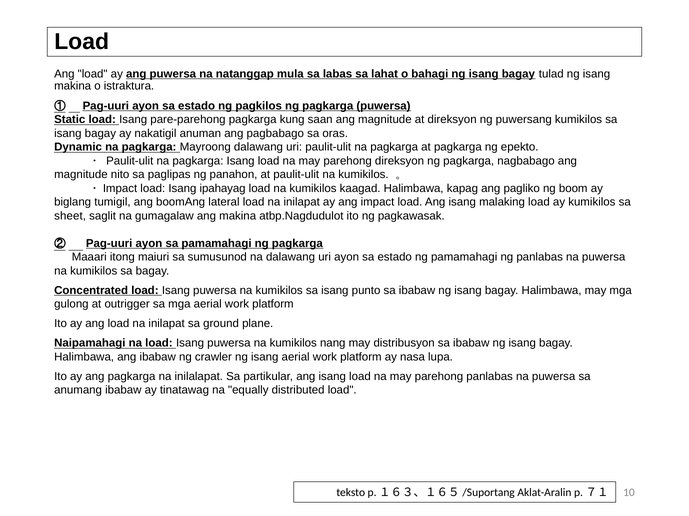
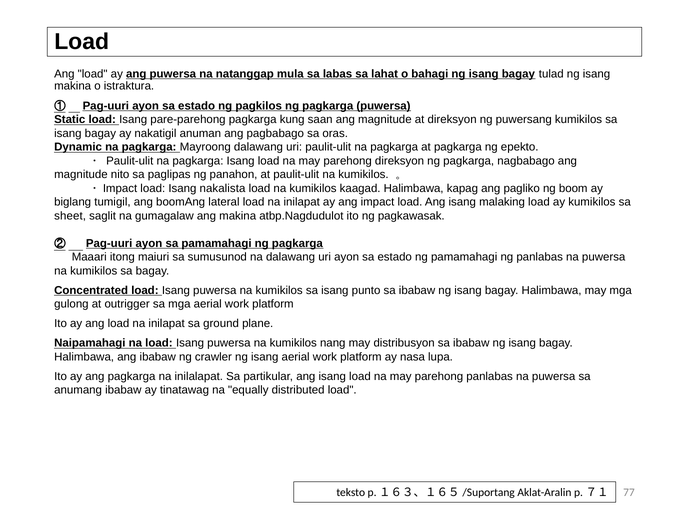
ipahayag: ipahayag -> nakalista
10: 10 -> 77
